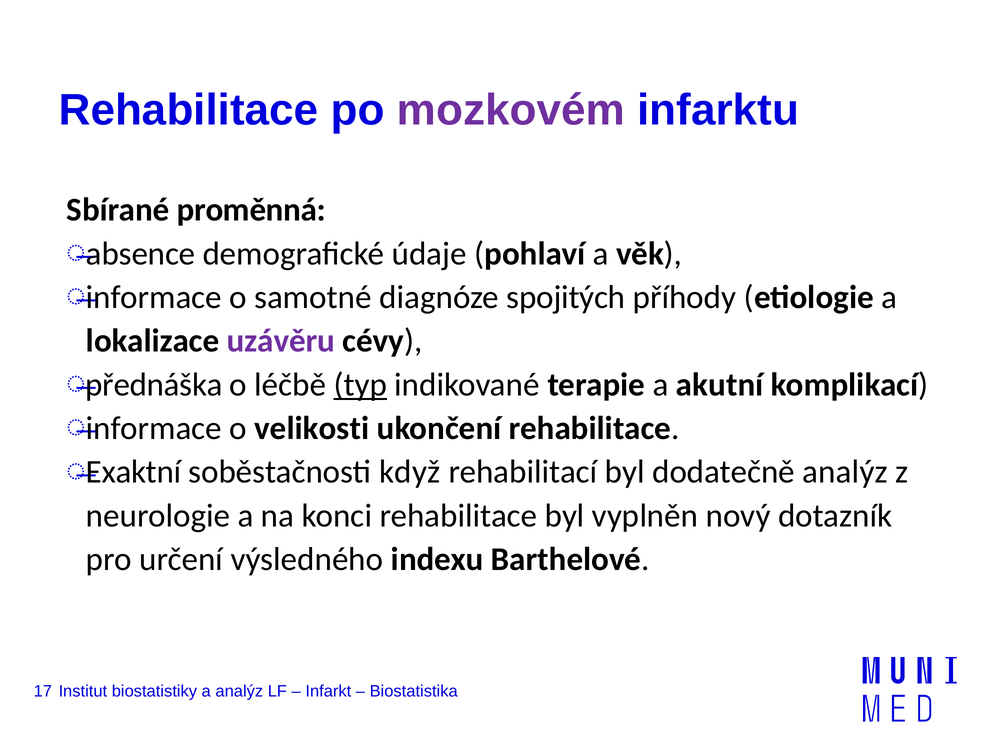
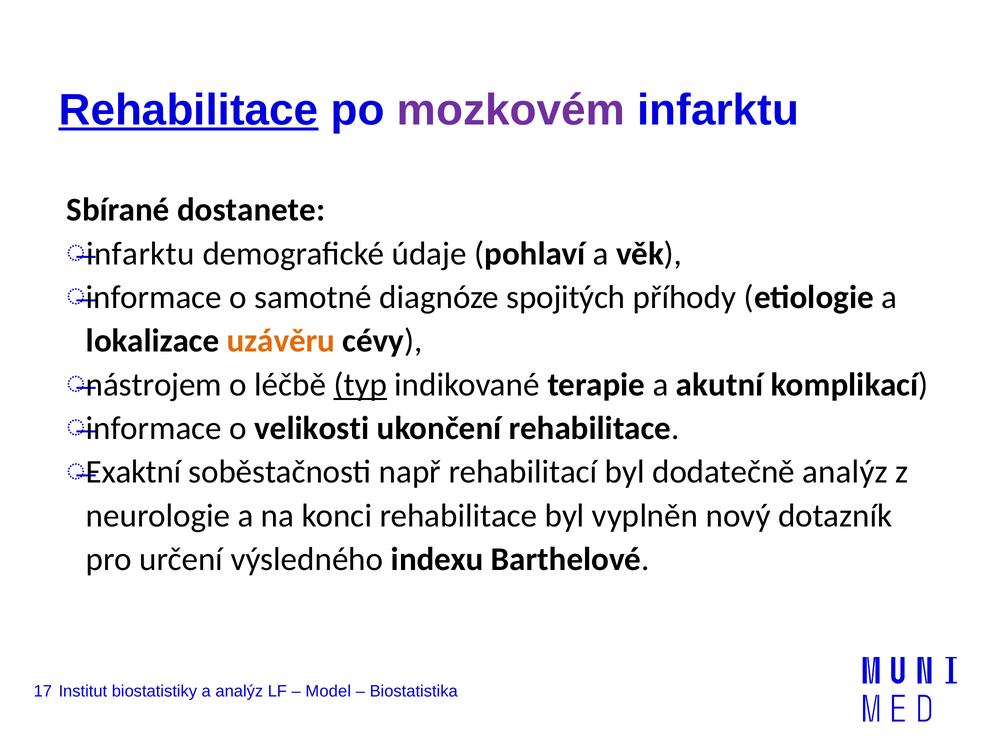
Rehabilitace at (189, 110) underline: none -> present
proměnná: proměnná -> dostanete
absence at (141, 254): absence -> infarktu
uzávěru colour: purple -> orange
přednáška: přednáška -> nástrojem
když: když -> např
Infarkt: Infarkt -> Model
